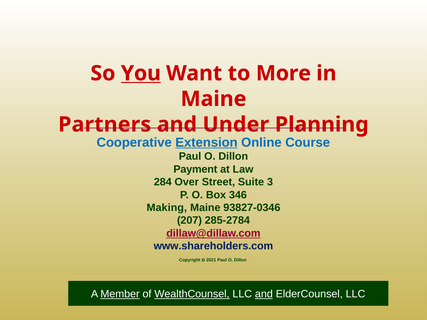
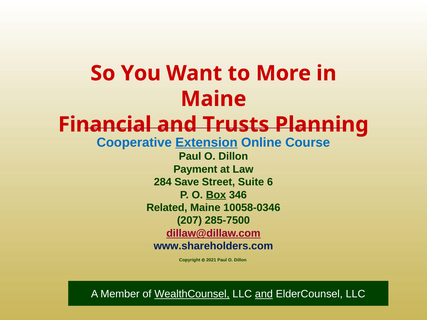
You underline: present -> none
Partners: Partners -> Financial
Under: Under -> Trusts
Over: Over -> Save
3: 3 -> 6
Box underline: none -> present
Making: Making -> Related
93827-0346: 93827-0346 -> 10058-0346
285-2784: 285-2784 -> 285-7500
Member underline: present -> none
